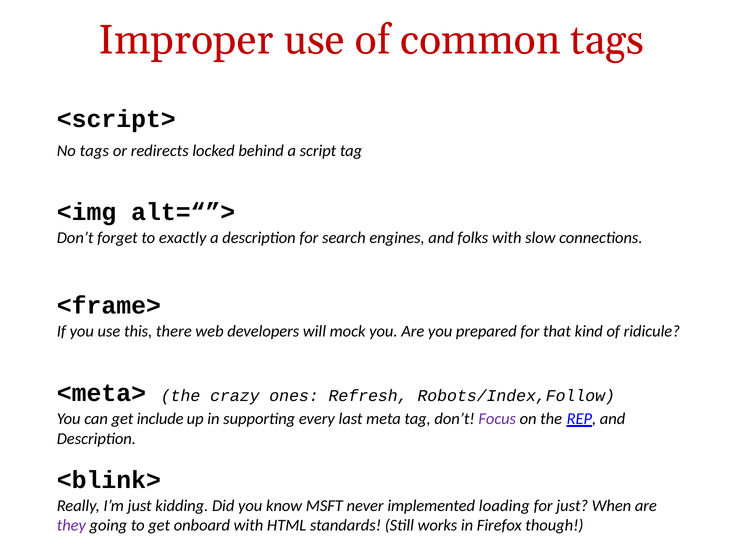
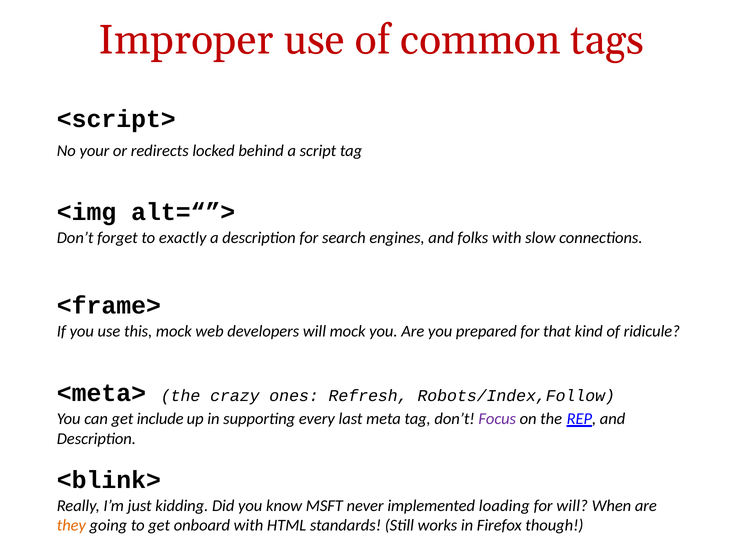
No tags: tags -> your
this there: there -> mock
for just: just -> will
they colour: purple -> orange
